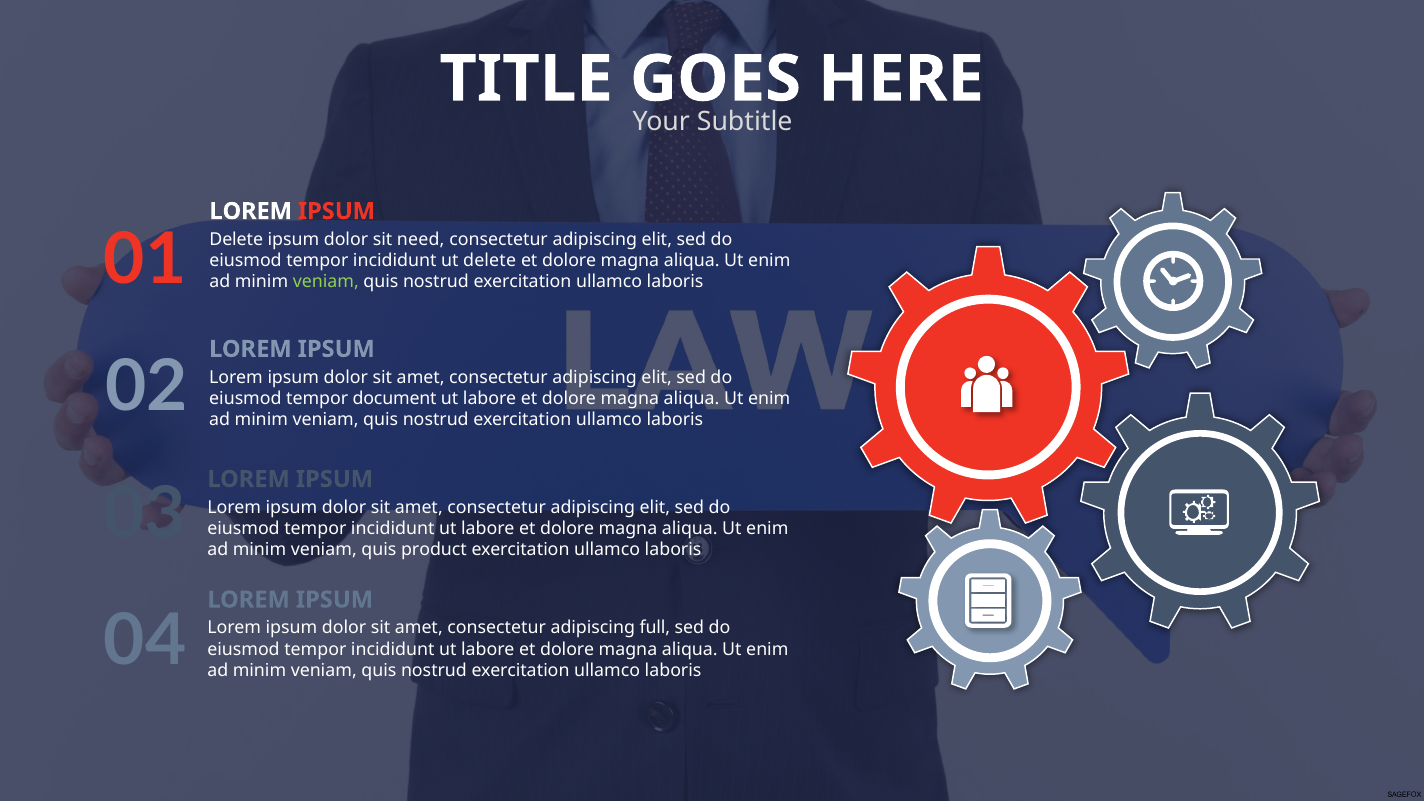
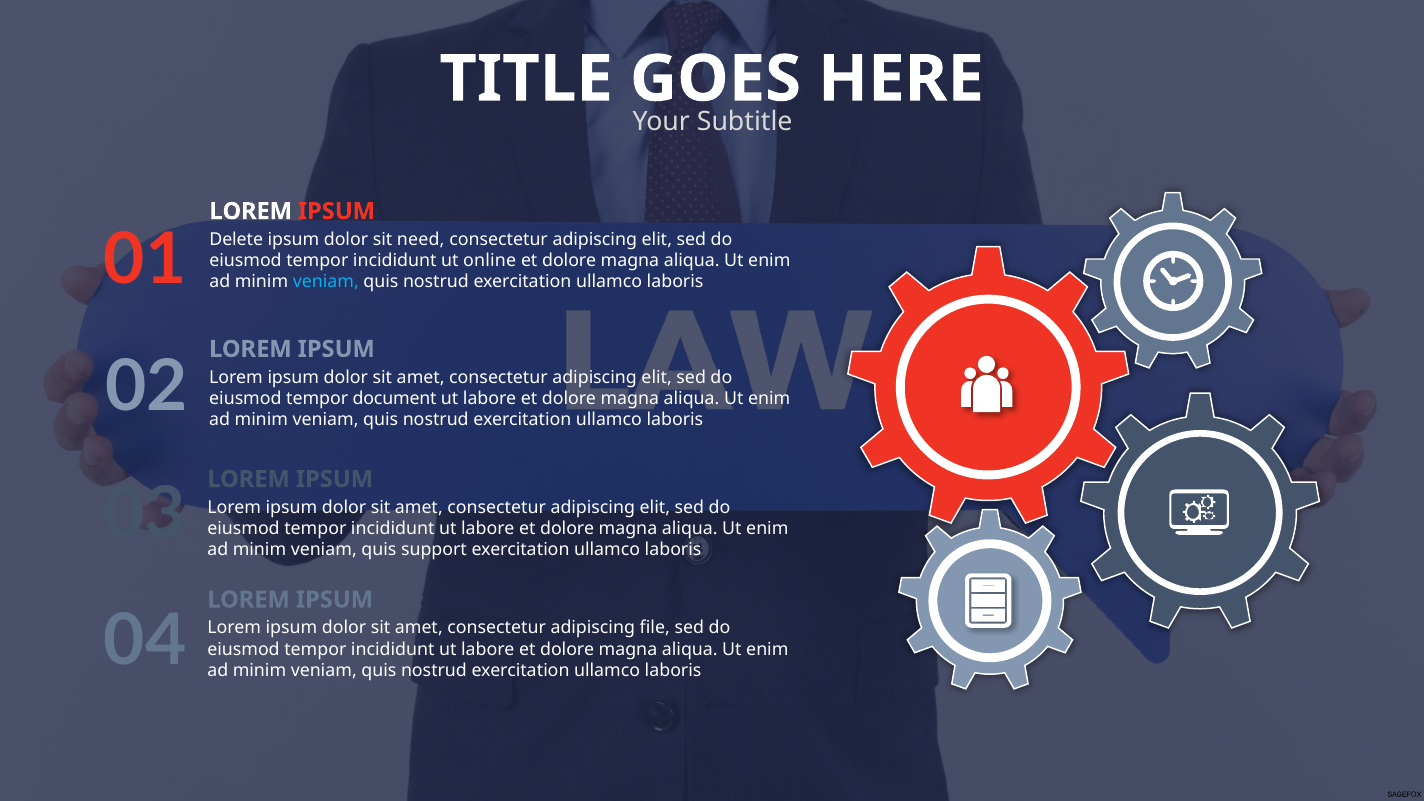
ut delete: delete -> online
veniam at (326, 282) colour: light green -> light blue
product: product -> support
full: full -> file
